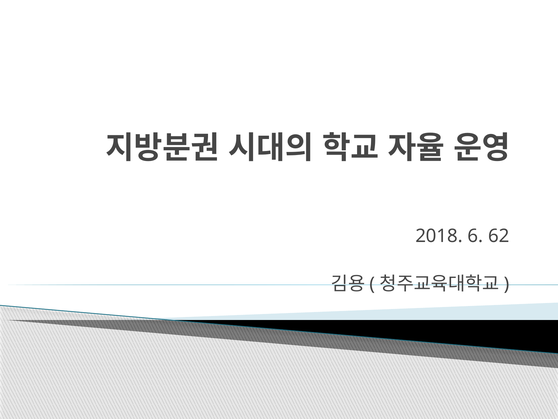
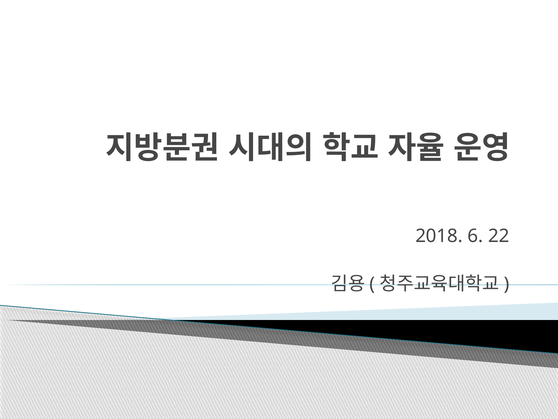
62: 62 -> 22
